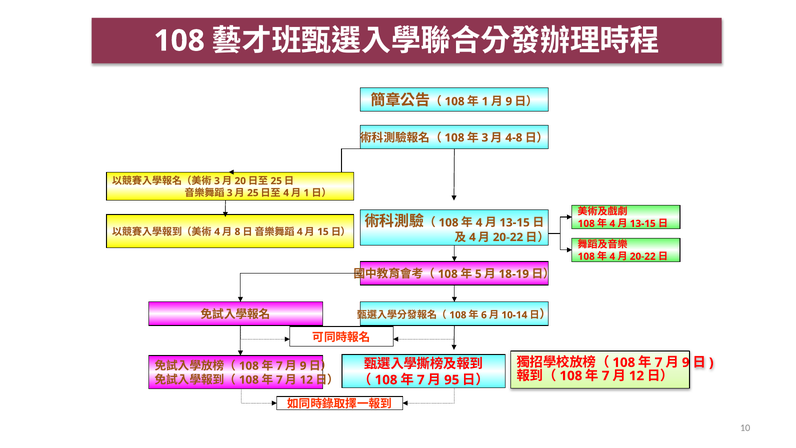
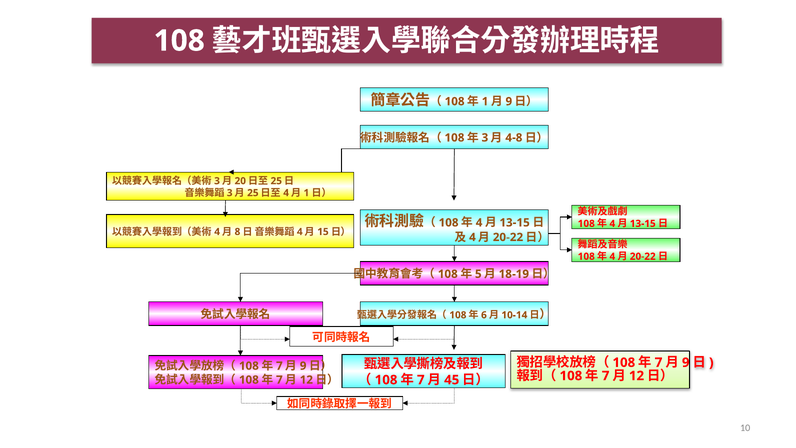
95: 95 -> 45
